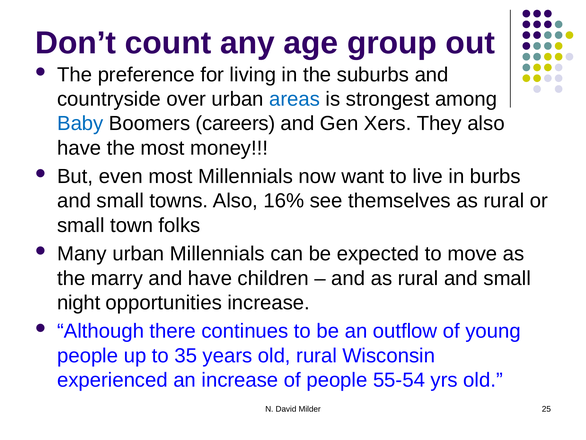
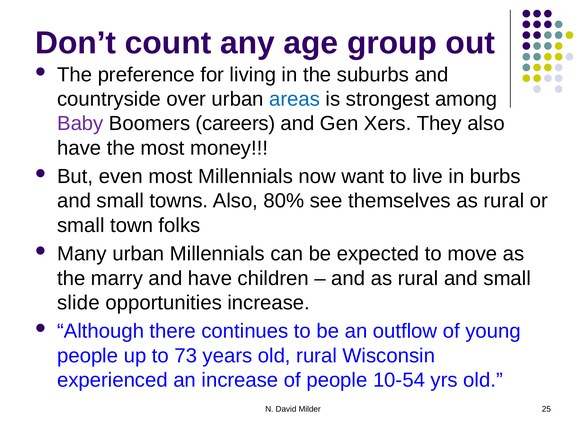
Baby colour: blue -> purple
16%: 16% -> 80%
night: night -> slide
35: 35 -> 73
55-54: 55-54 -> 10-54
